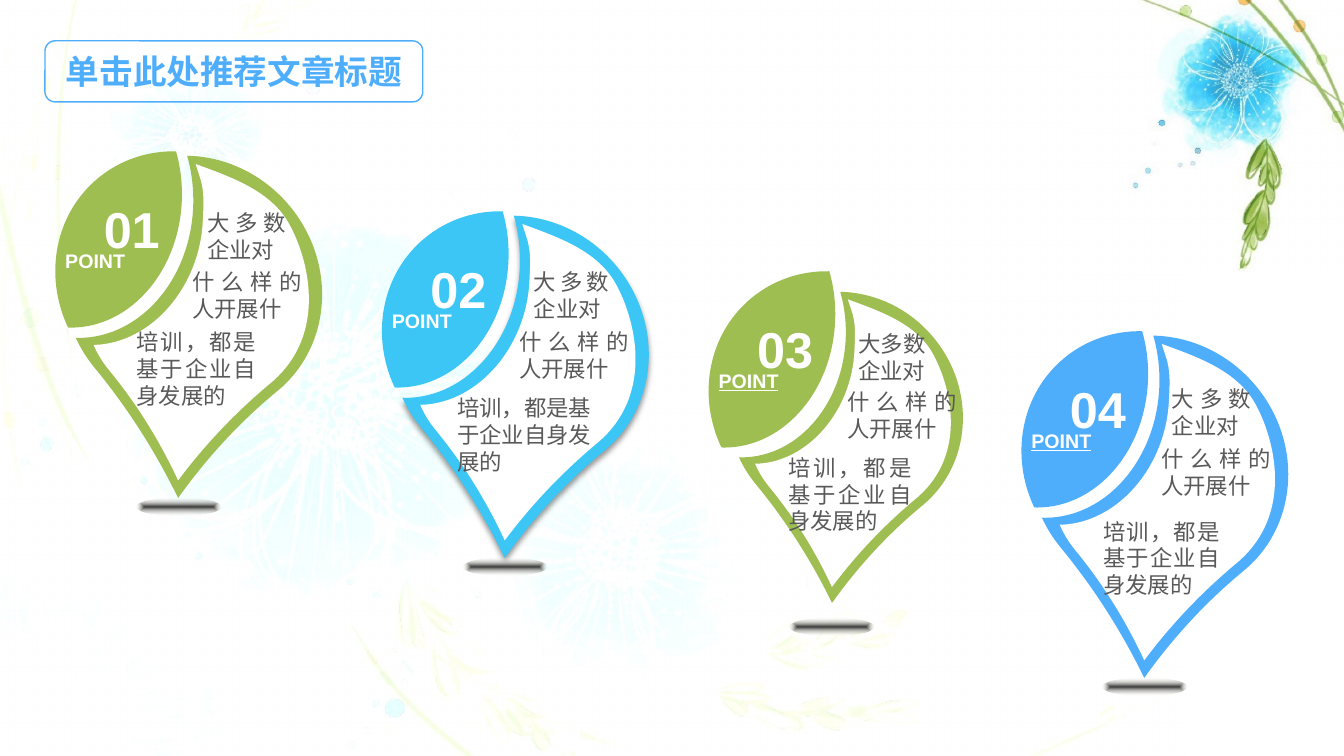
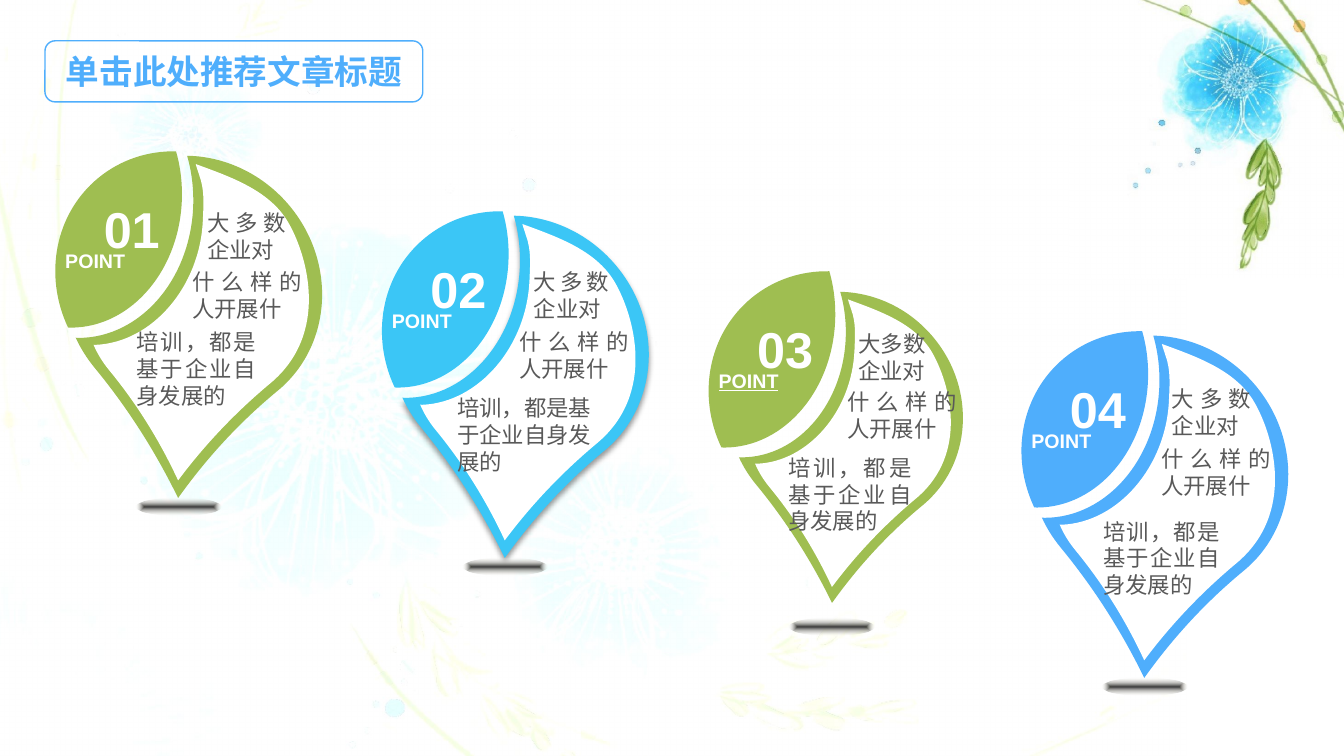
POINT at (1061, 442) underline: present -> none
